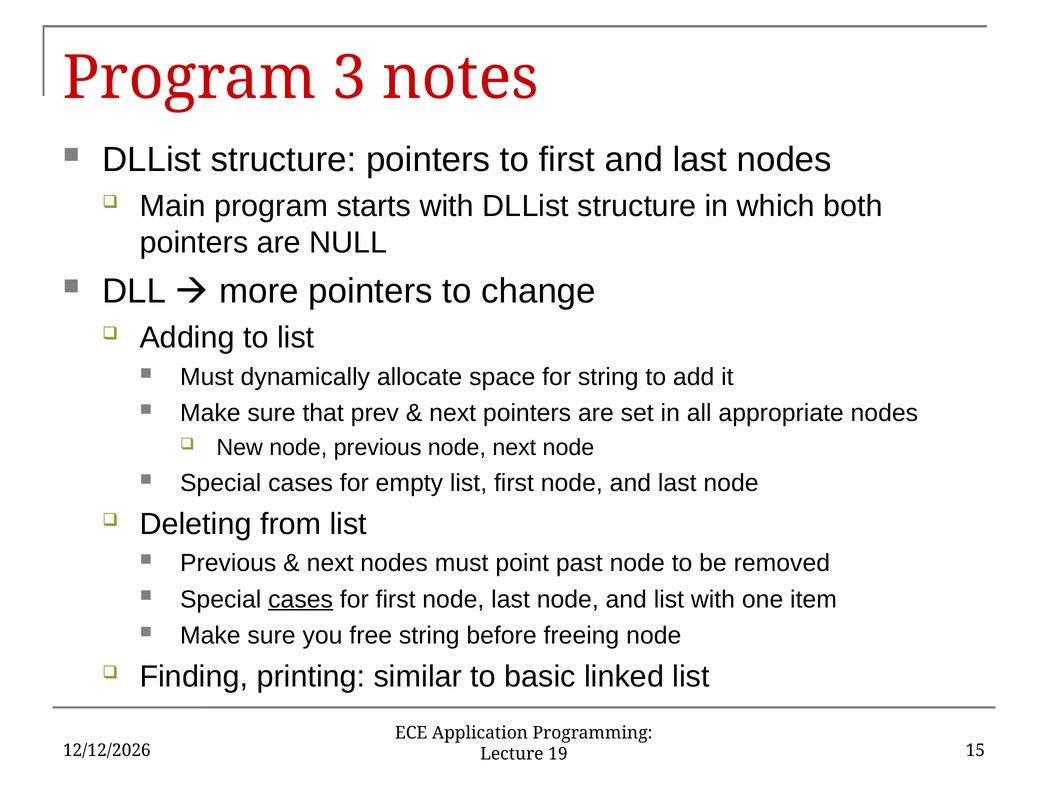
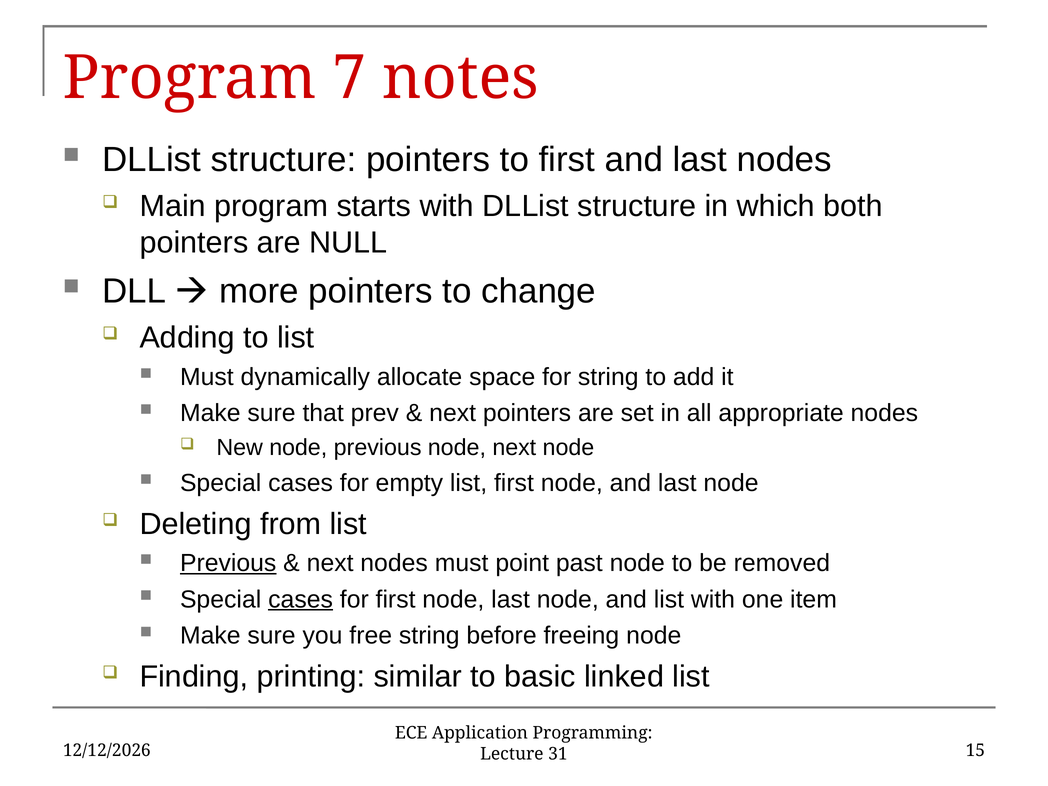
3: 3 -> 7
Previous at (228, 563) underline: none -> present
19: 19 -> 31
